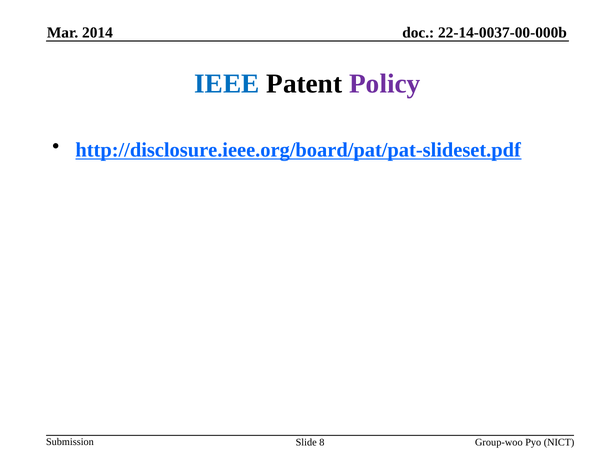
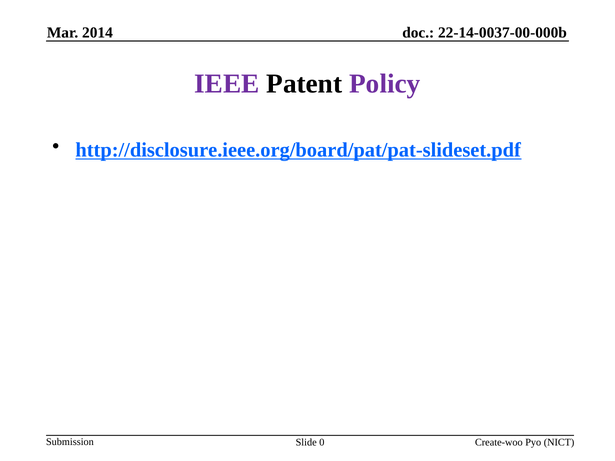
IEEE colour: blue -> purple
8: 8 -> 0
Group-woo: Group-woo -> Create-woo
